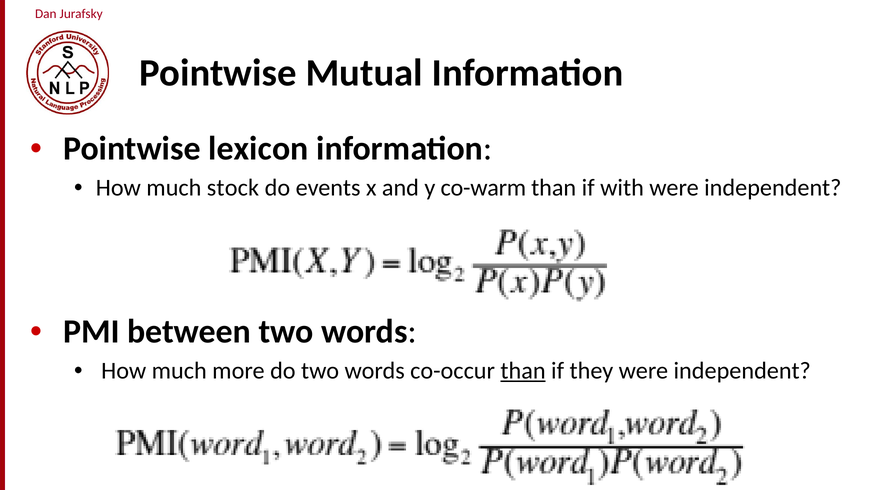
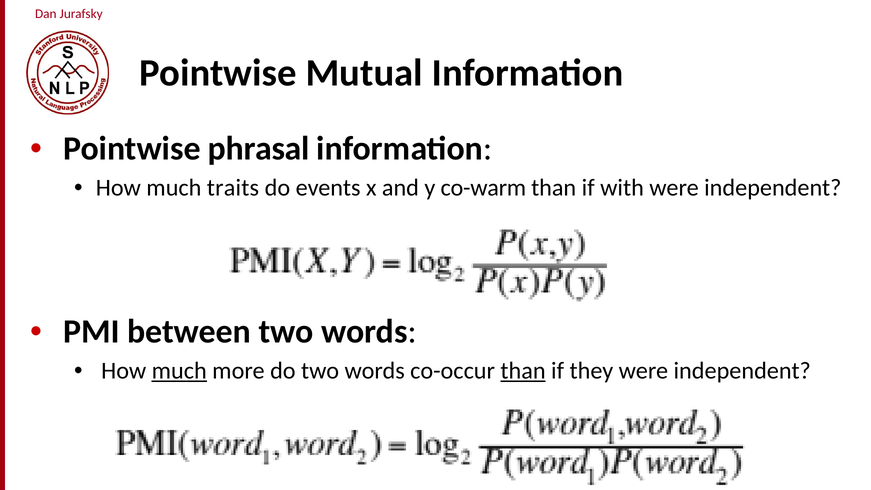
lexicon: lexicon -> phrasal
stock: stock -> traits
much at (179, 371) underline: none -> present
